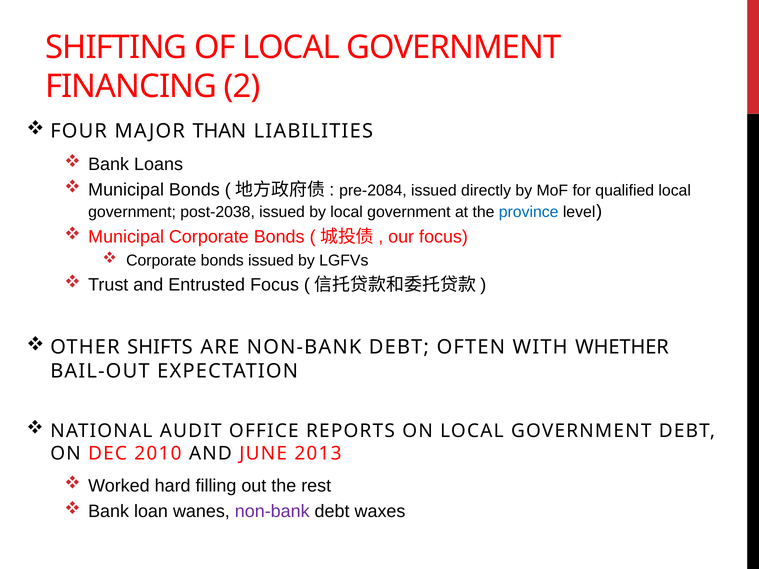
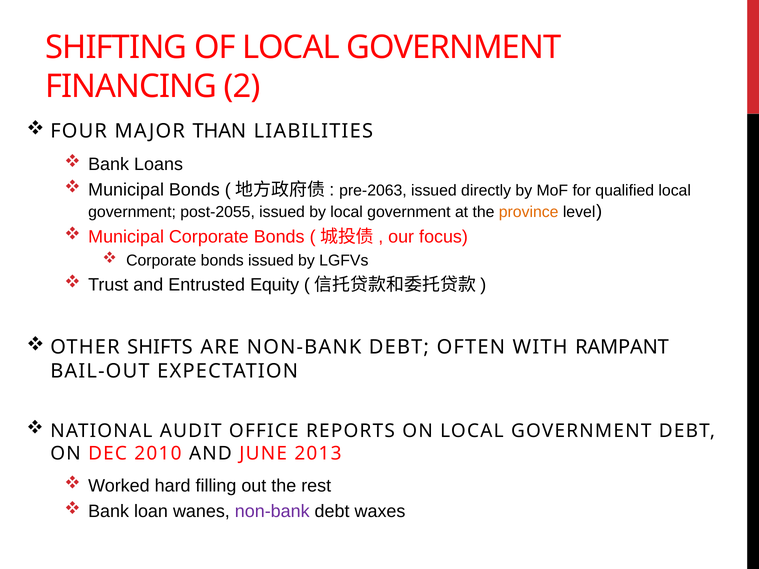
pre-2084: pre-2084 -> pre-2063
post-2038: post-2038 -> post-2055
province colour: blue -> orange
Entrusted Focus: Focus -> Equity
WHETHER: WHETHER -> RAMPANT
